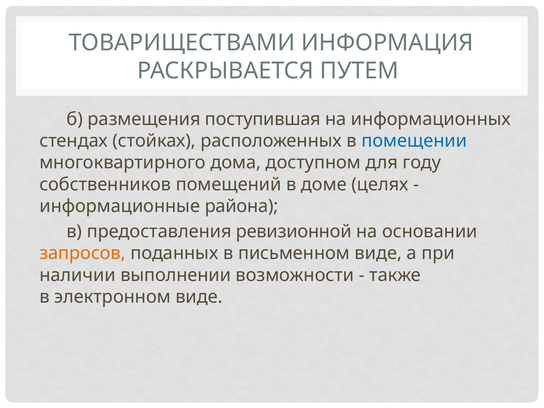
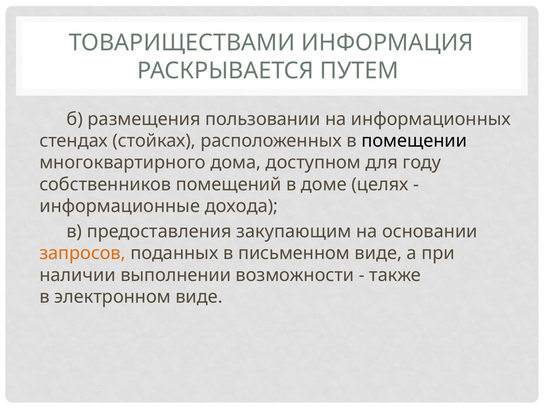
поступившая: поступившая -> пользовании
помещении colour: blue -> black
района: района -> дохода
ревизионной: ревизионной -> закупающим
